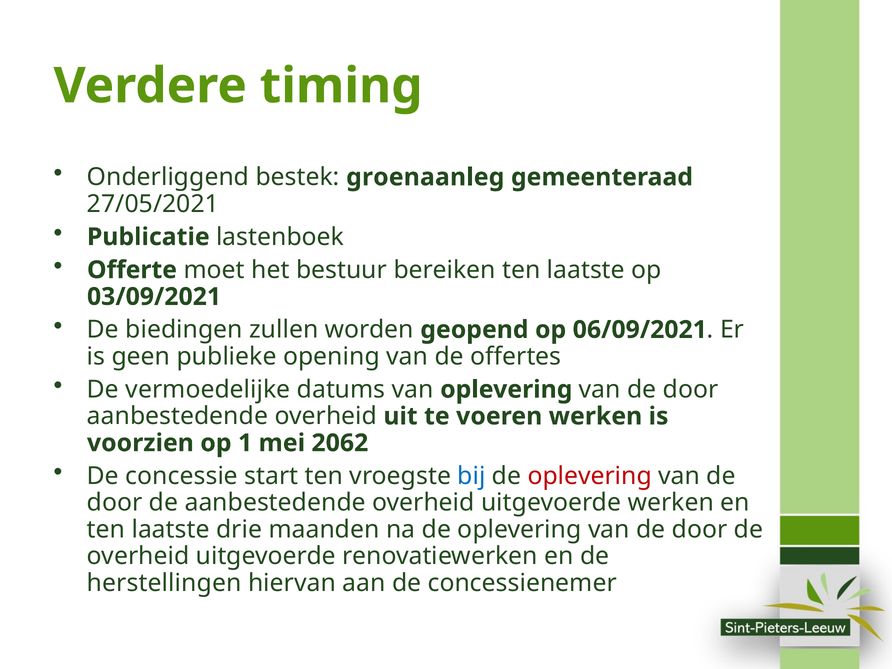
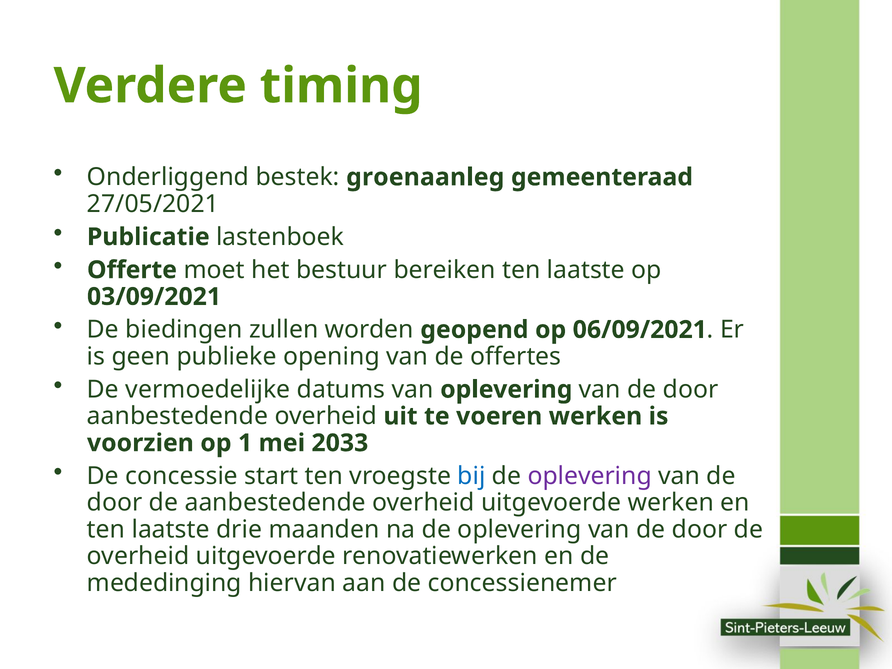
2062: 2062 -> 2033
oplevering at (590, 476) colour: red -> purple
herstellingen: herstellingen -> mededinging
